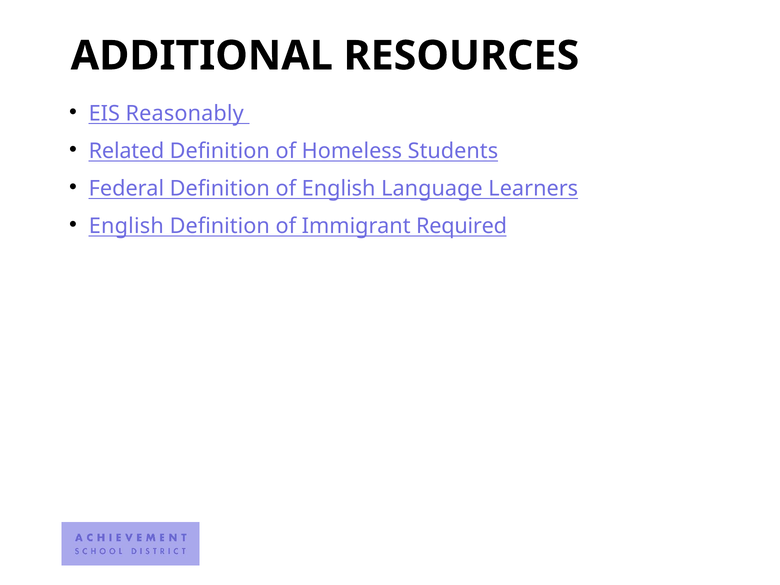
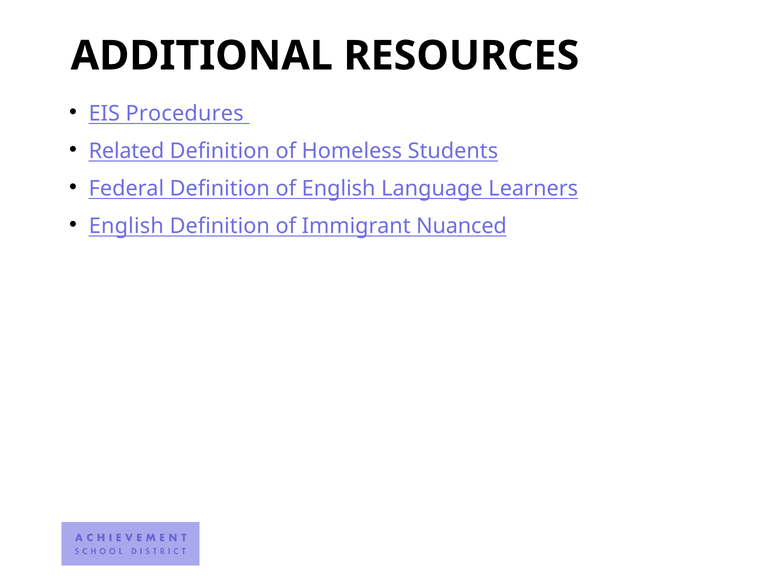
Reasonably: Reasonably -> Procedures
Required: Required -> Nuanced
